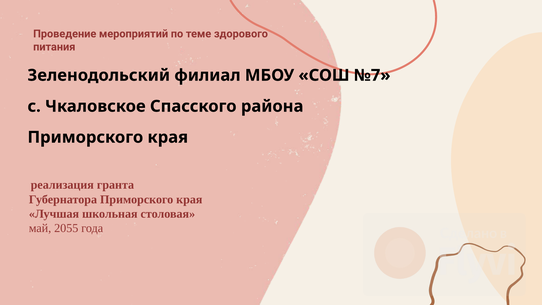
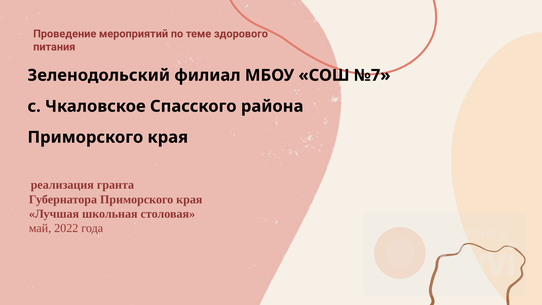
2055: 2055 -> 2022
